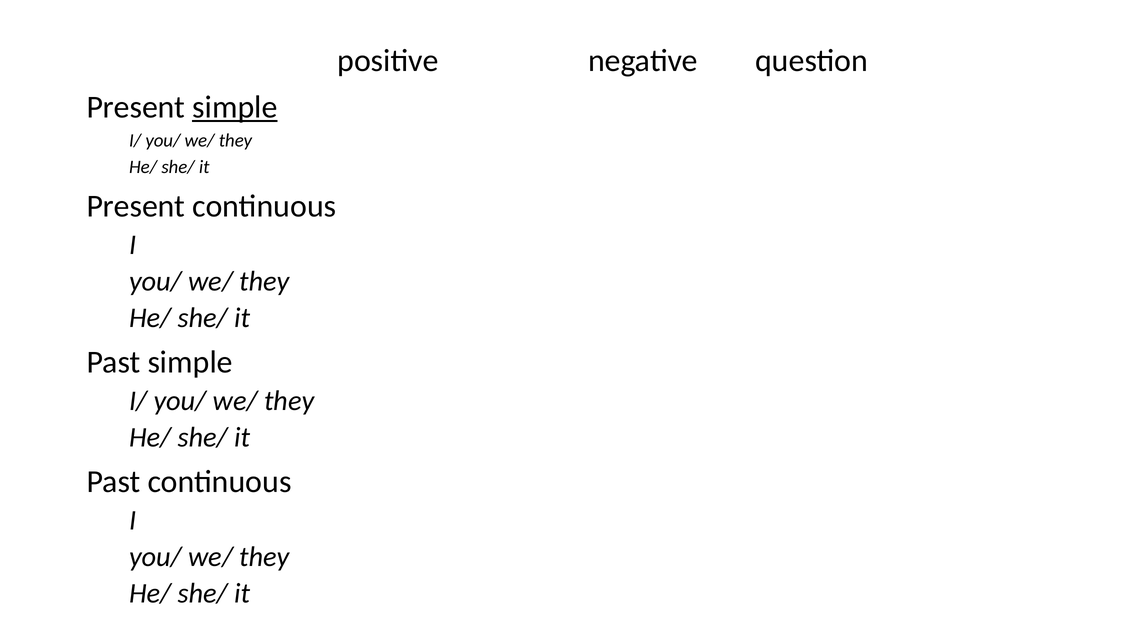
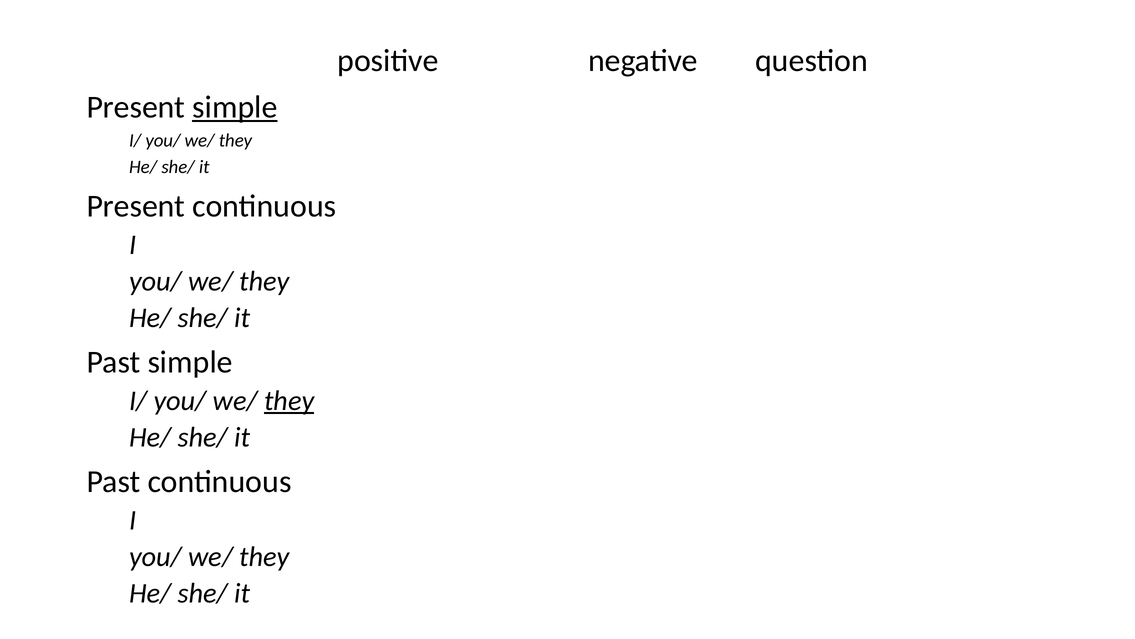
they at (289, 401) underline: none -> present
